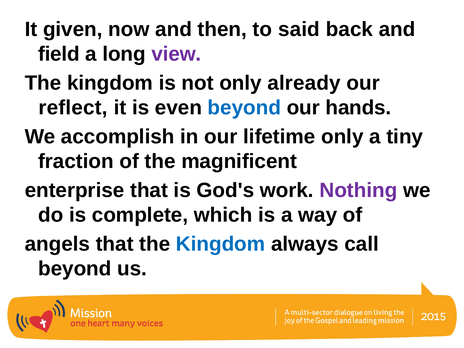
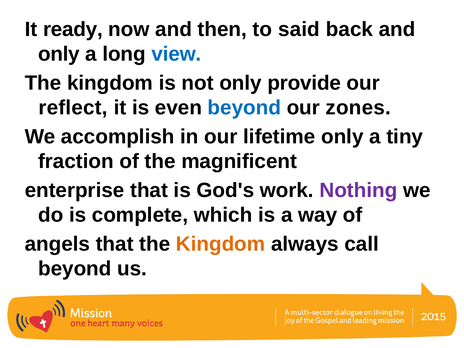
given: given -> ready
field at (59, 54): field -> only
view colour: purple -> blue
already: already -> provide
hands: hands -> zones
Kingdom at (221, 244) colour: blue -> orange
